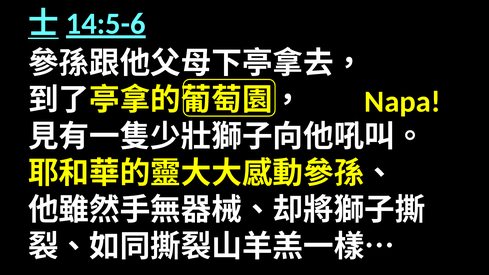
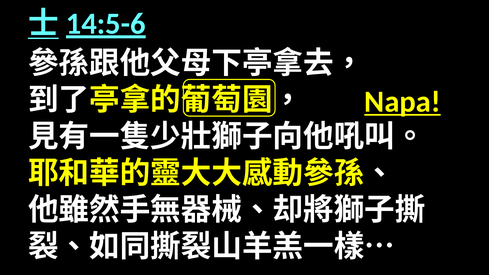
Napa underline: none -> present
